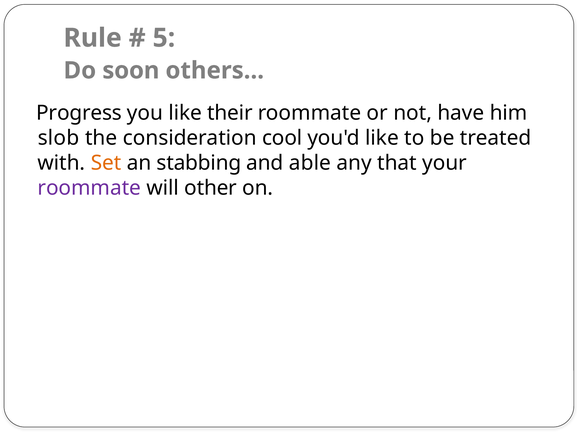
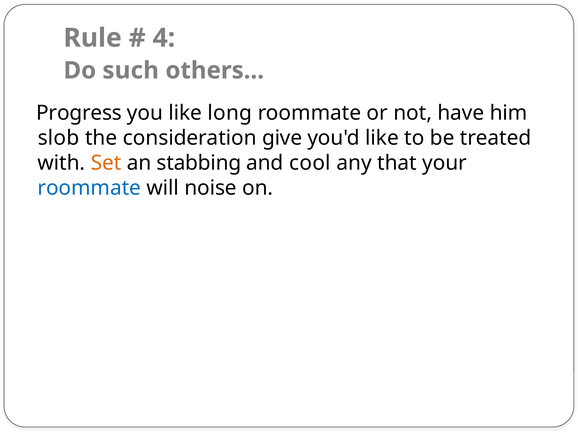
5: 5 -> 4
soon: soon -> such
their: their -> long
cool: cool -> give
able: able -> cool
roommate at (89, 188) colour: purple -> blue
other: other -> noise
